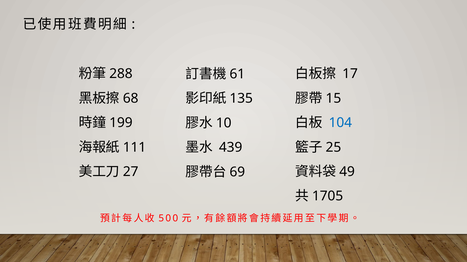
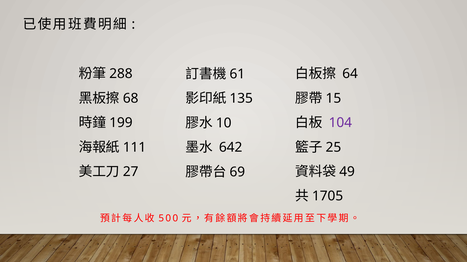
17: 17 -> 64
104 colour: blue -> purple
439: 439 -> 642
